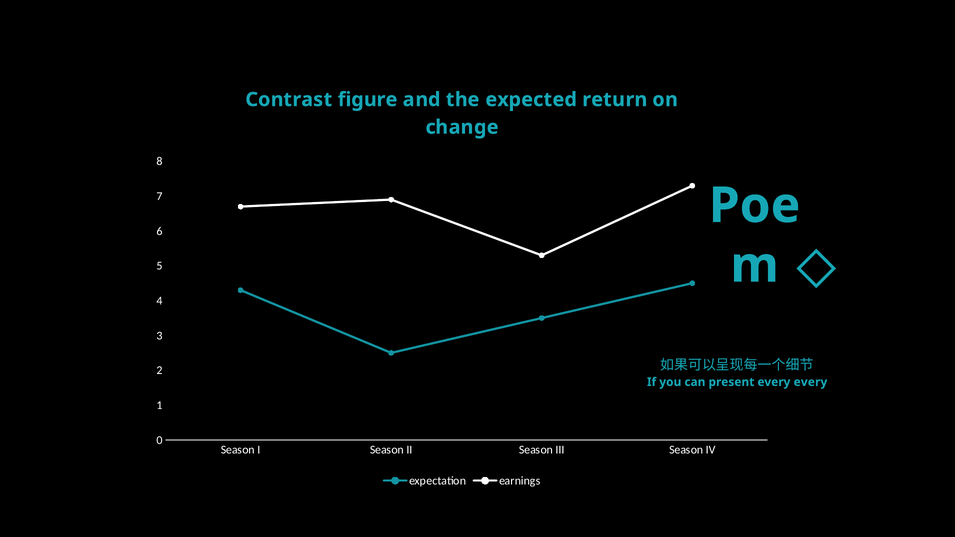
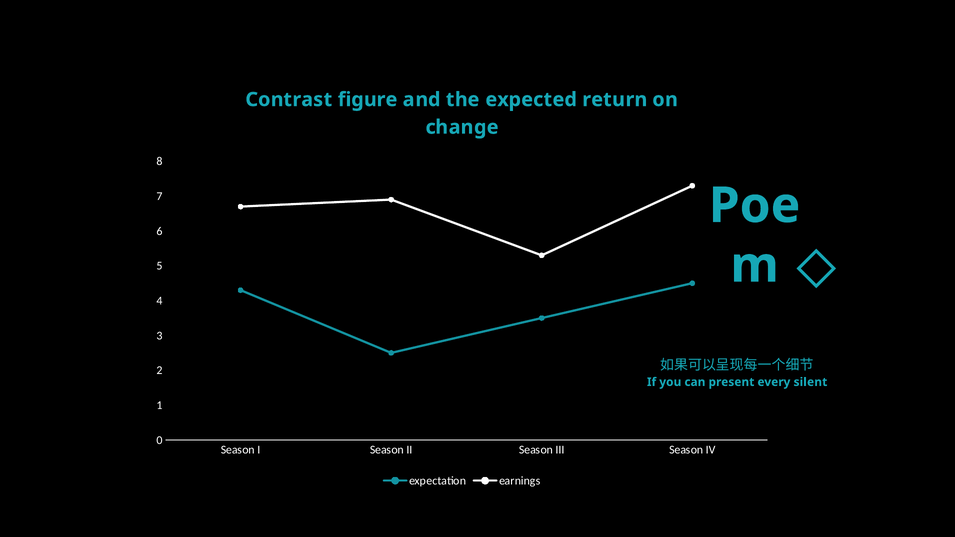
every every: every -> silent
